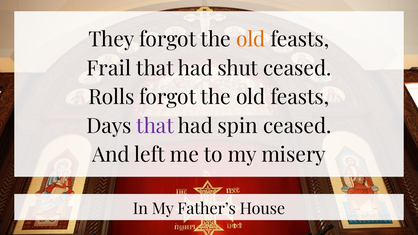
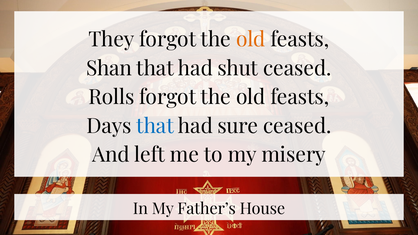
Frail: Frail -> Shan
that at (155, 126) colour: purple -> blue
spin: spin -> sure
